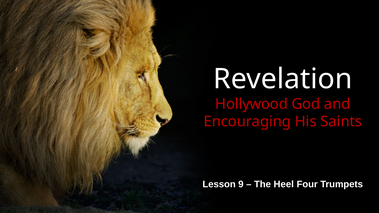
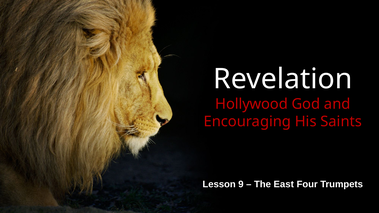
Heel: Heel -> East
